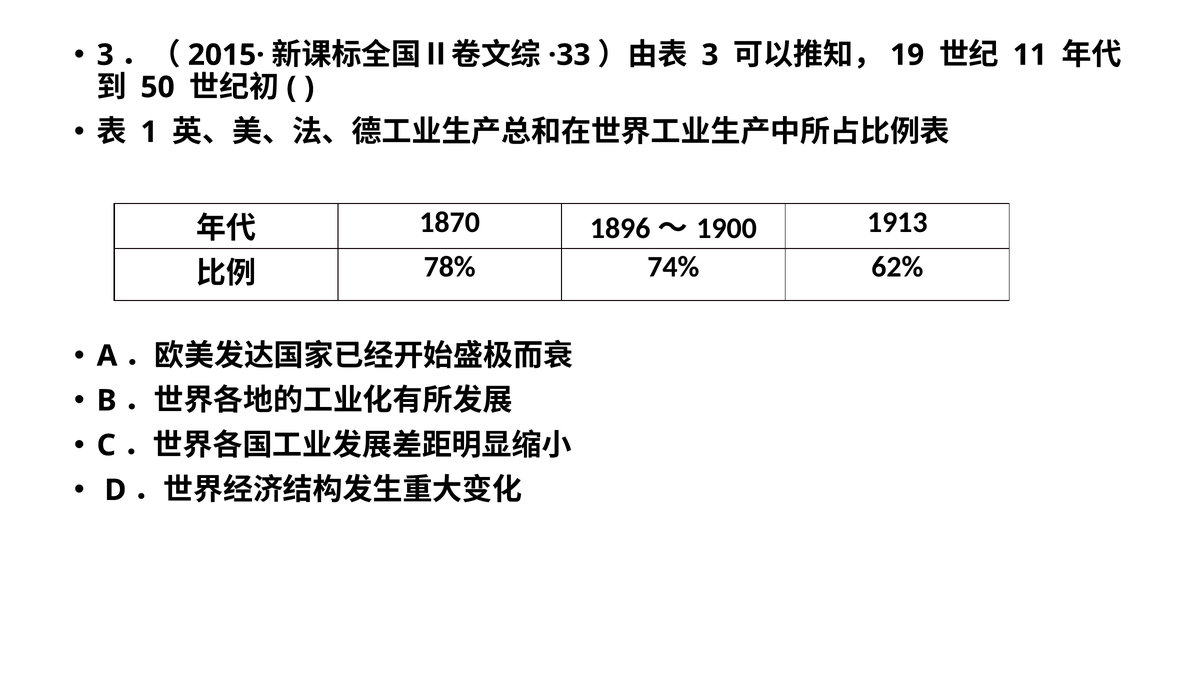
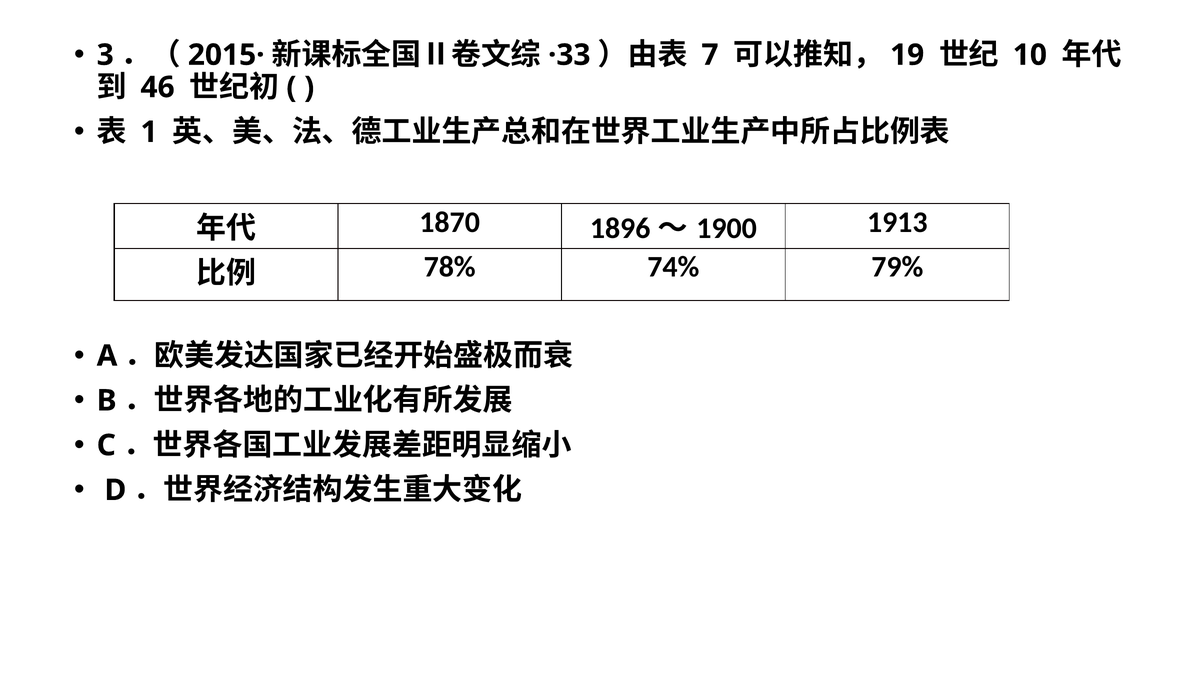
3 at (710, 55): 3 -> 7
11: 11 -> 10
50: 50 -> 46
62%: 62% -> 79%
